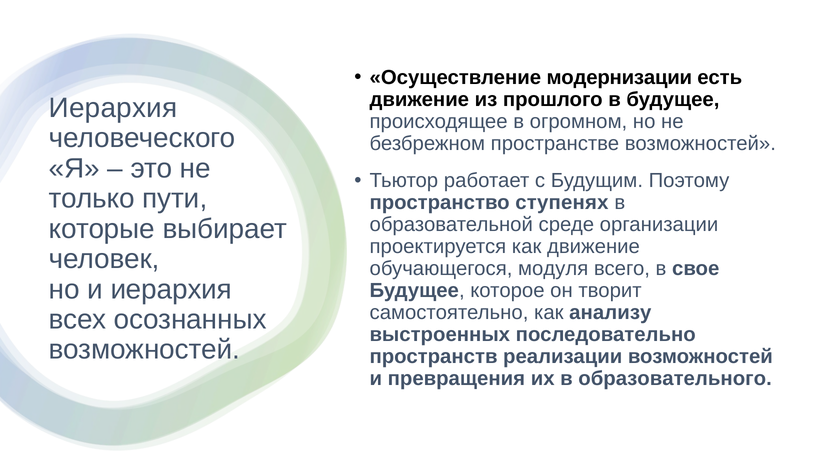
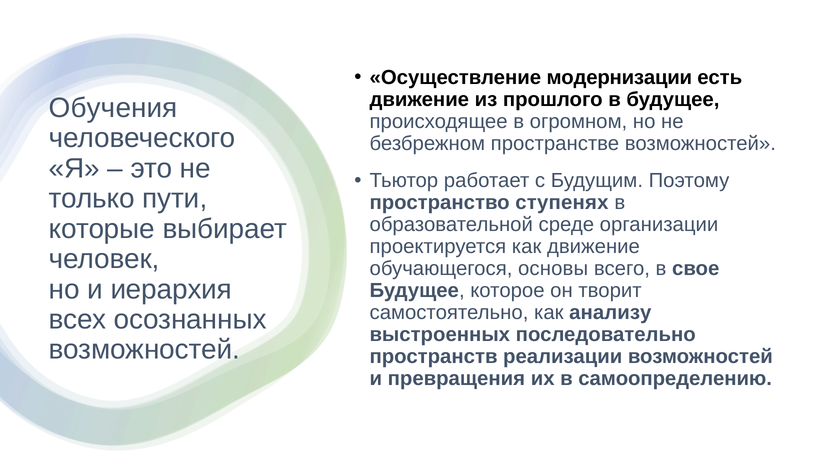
Иерархия at (113, 108): Иерархия -> Обучения
модуля: модуля -> основы
образовательного: образовательного -> самоопределению
